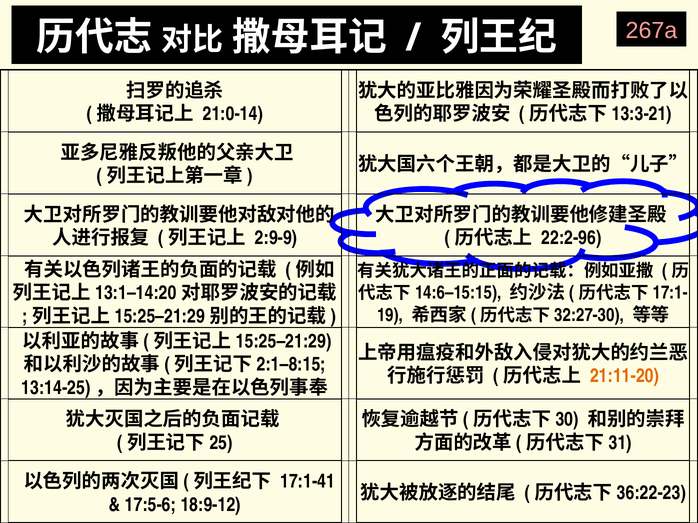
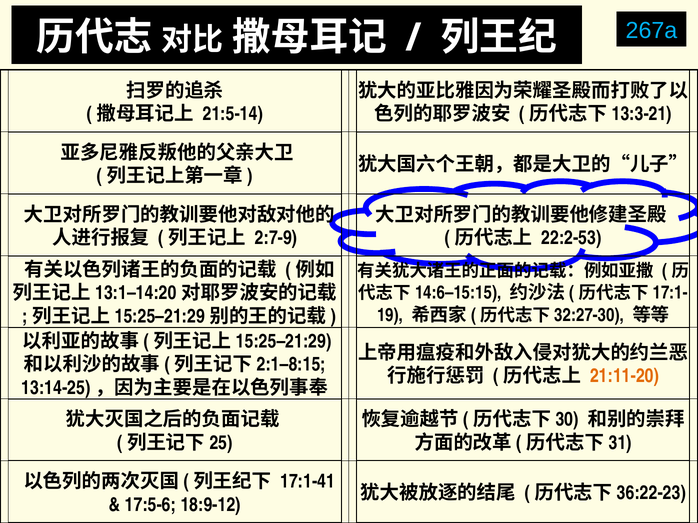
267a colour: pink -> light blue
21:0-14: 21:0-14 -> 21:5-14
2:9-9: 2:9-9 -> 2:7-9
22:2-96: 22:2-96 -> 22:2-53
